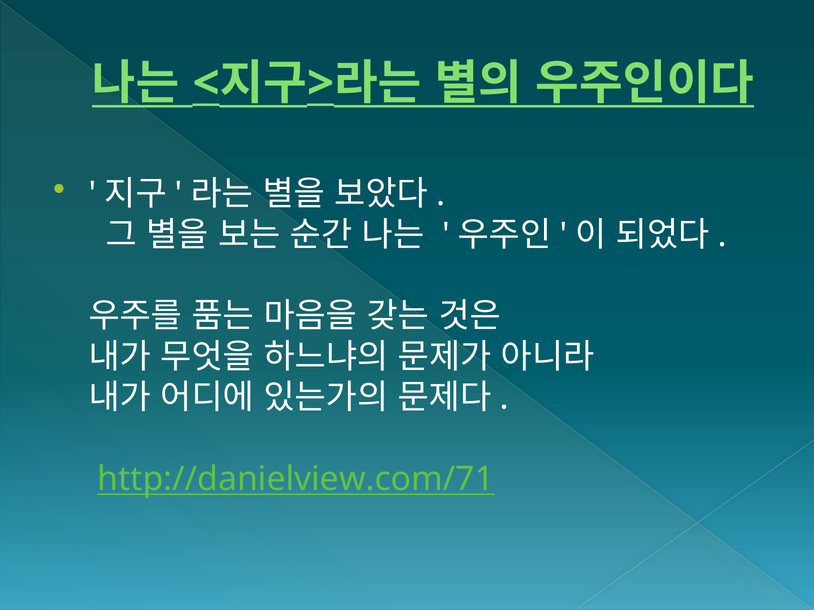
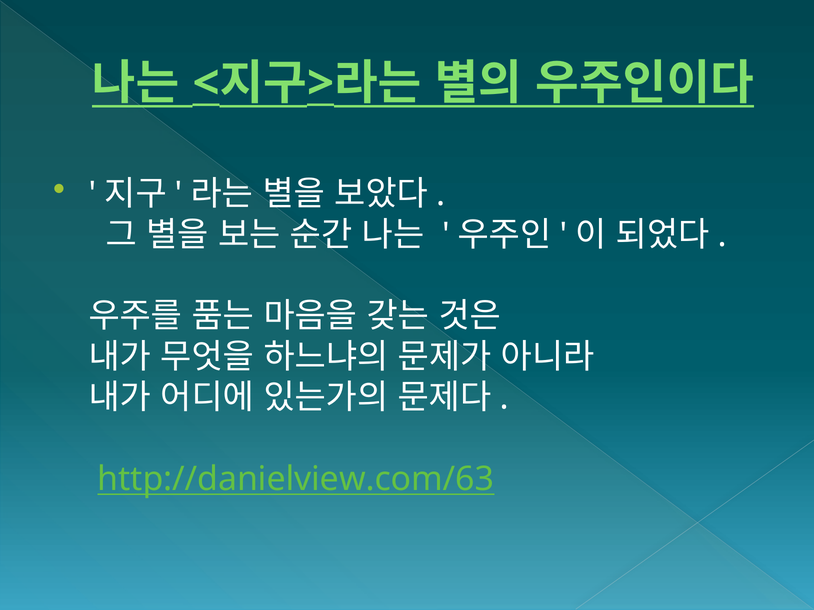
http://danielview.com/71: http://danielview.com/71 -> http://danielview.com/63
